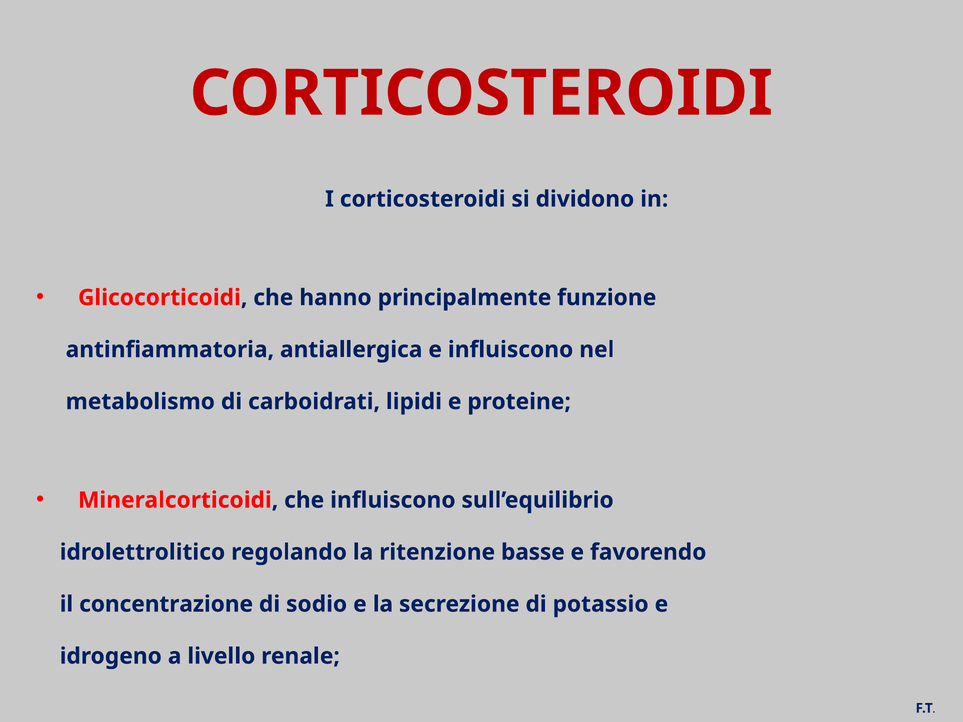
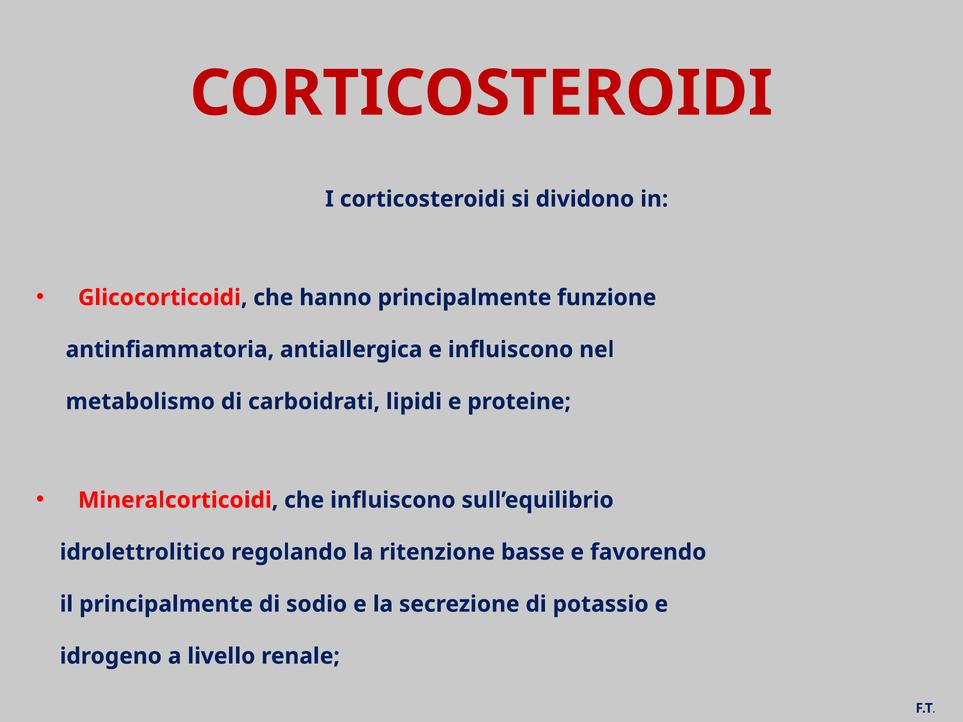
il concentrazione: concentrazione -> principalmente
